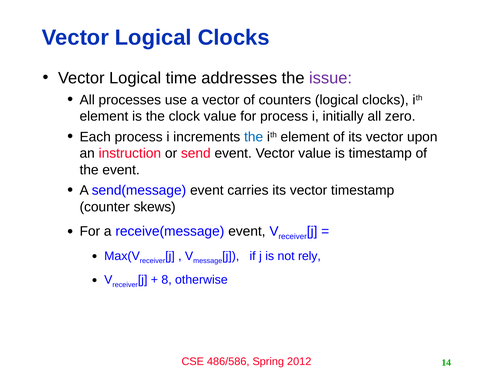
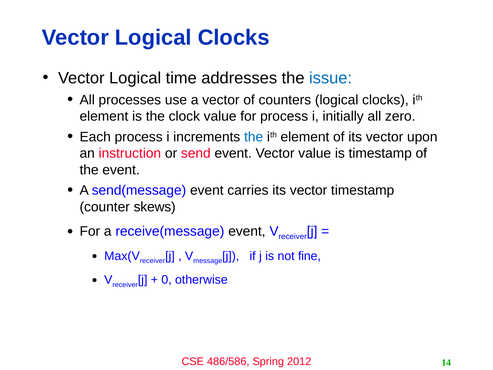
issue colour: purple -> blue
rely: rely -> fine
8: 8 -> 0
